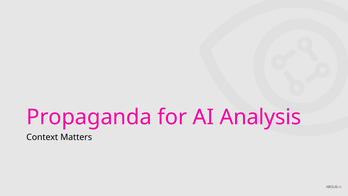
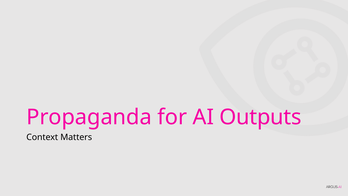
Analysis: Analysis -> Outputs
